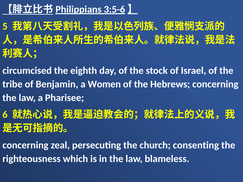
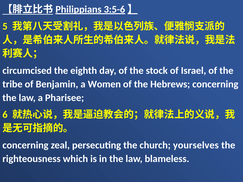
consenting: consenting -> yourselves
